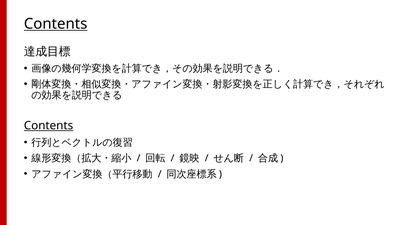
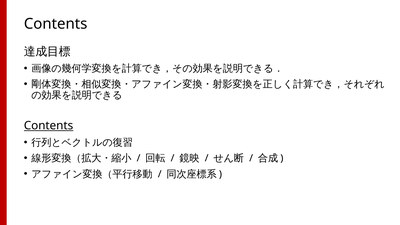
Contents at (56, 24) underline: present -> none
